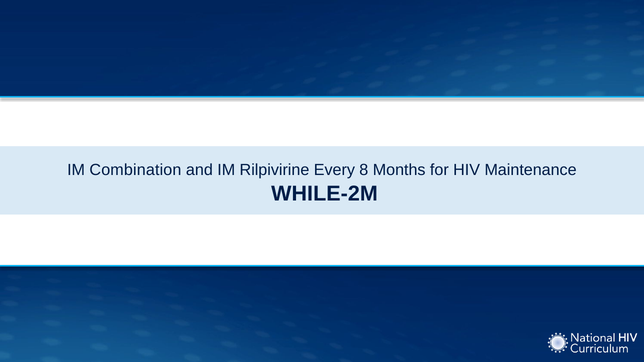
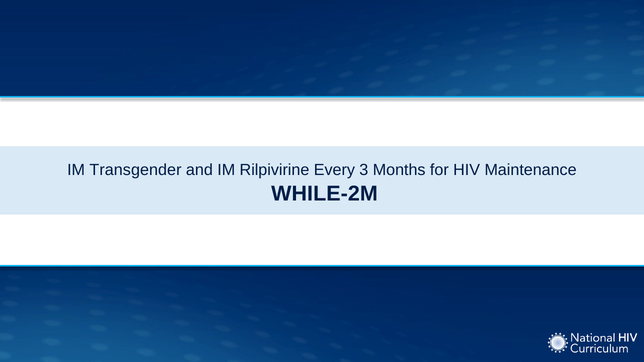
Combination: Combination -> Transgender
8: 8 -> 3
